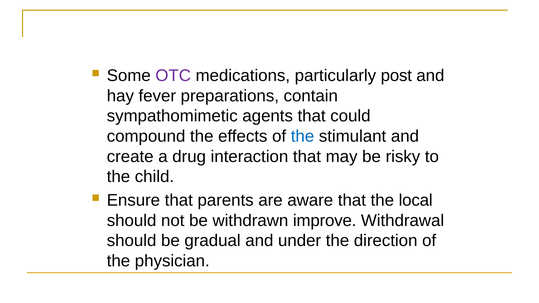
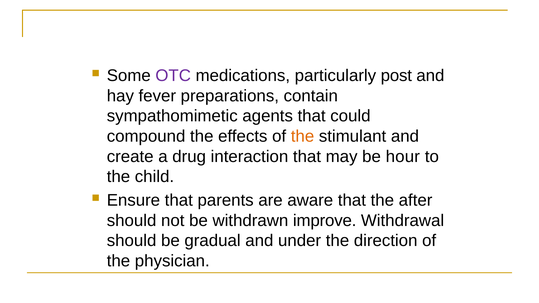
the at (303, 136) colour: blue -> orange
risky: risky -> hour
local: local -> after
